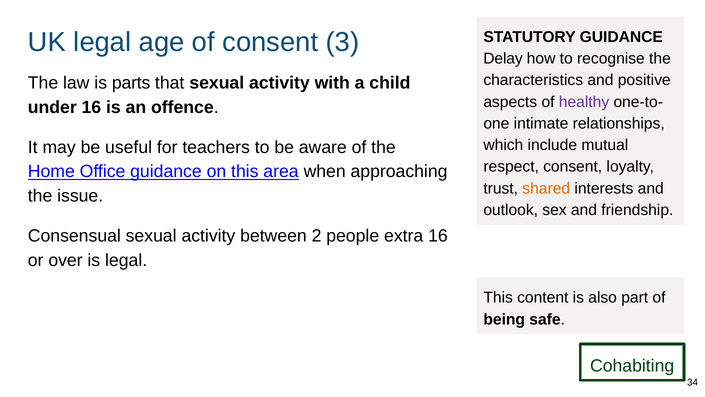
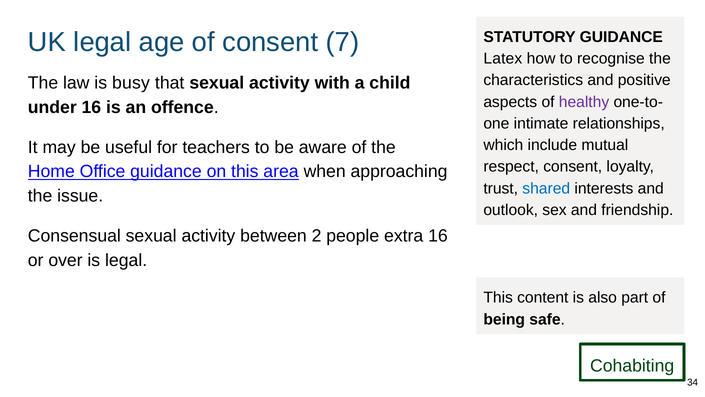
3: 3 -> 7
Delay: Delay -> Latex
parts: parts -> busy
shared colour: orange -> blue
